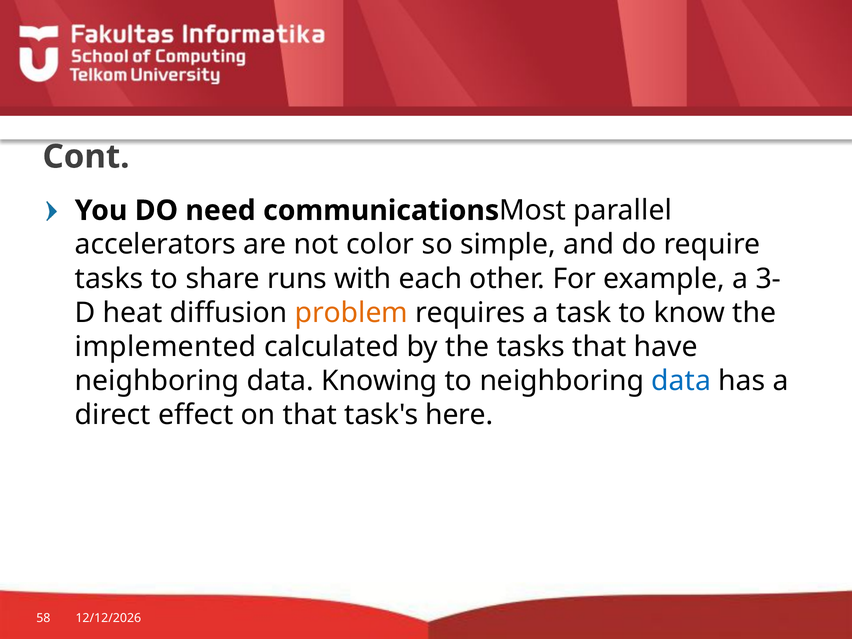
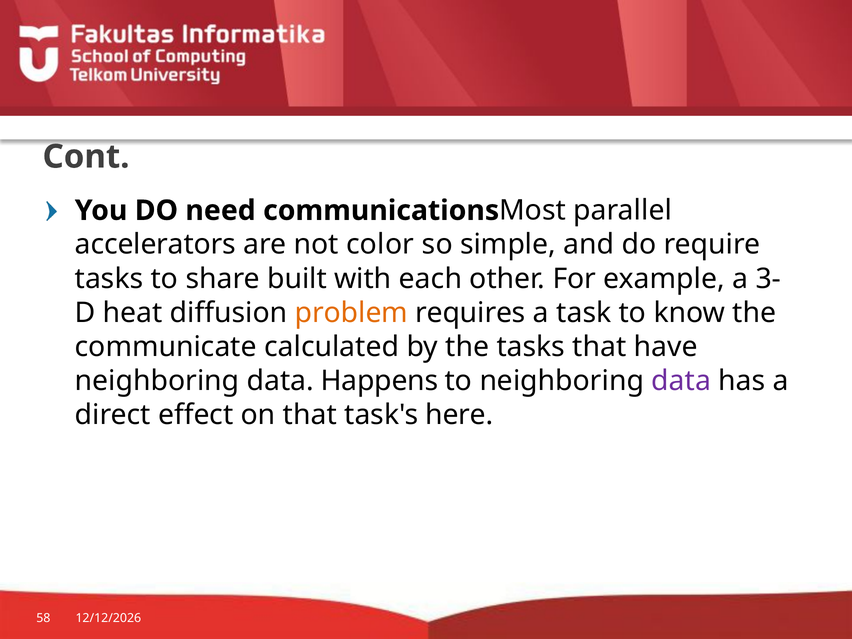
runs: runs -> built
implemented: implemented -> communicate
Knowing: Knowing -> Happens
data at (681, 381) colour: blue -> purple
